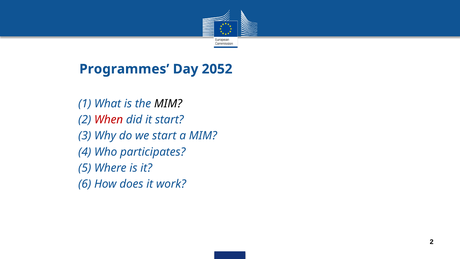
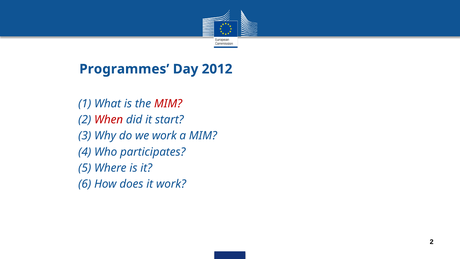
2052: 2052 -> 2012
MIM at (168, 103) colour: black -> red
we start: start -> work
